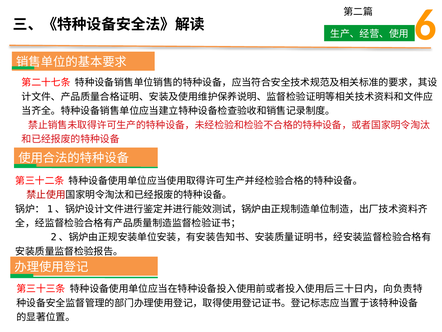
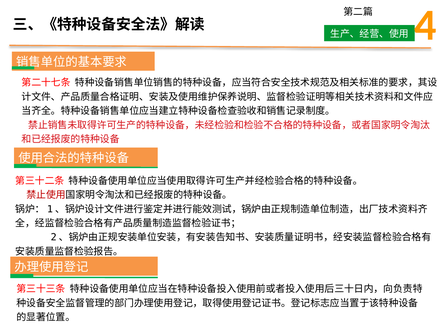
6: 6 -> 4
